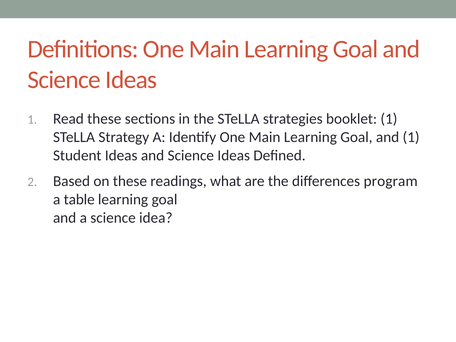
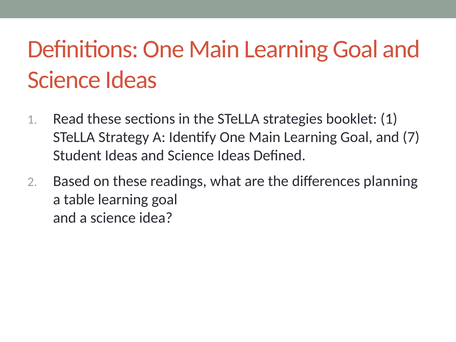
and 1: 1 -> 7
program: program -> planning
